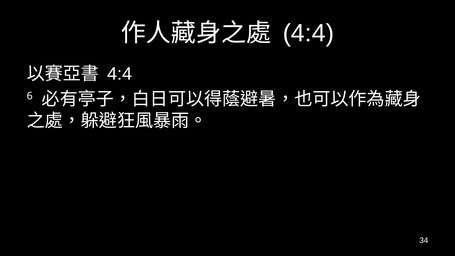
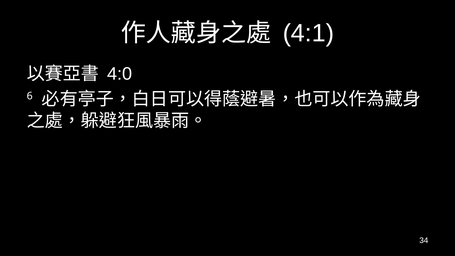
4:4 at (308, 33): 4:4 -> 4:1
4:4 at (120, 74): 4:4 -> 4:0
